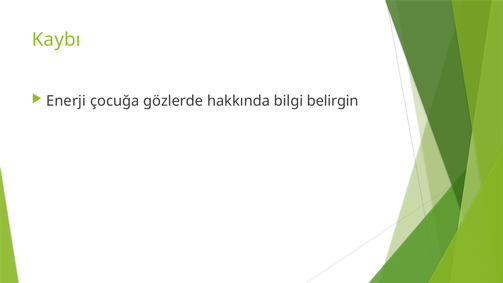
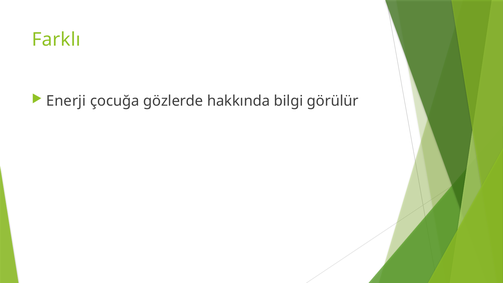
Kaybı: Kaybı -> Farklı
belirgin: belirgin -> görülür
